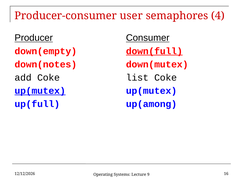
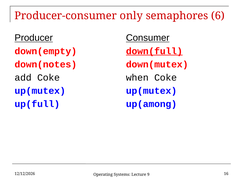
user: user -> only
4: 4 -> 6
list: list -> when
up(mutex at (40, 91) underline: present -> none
